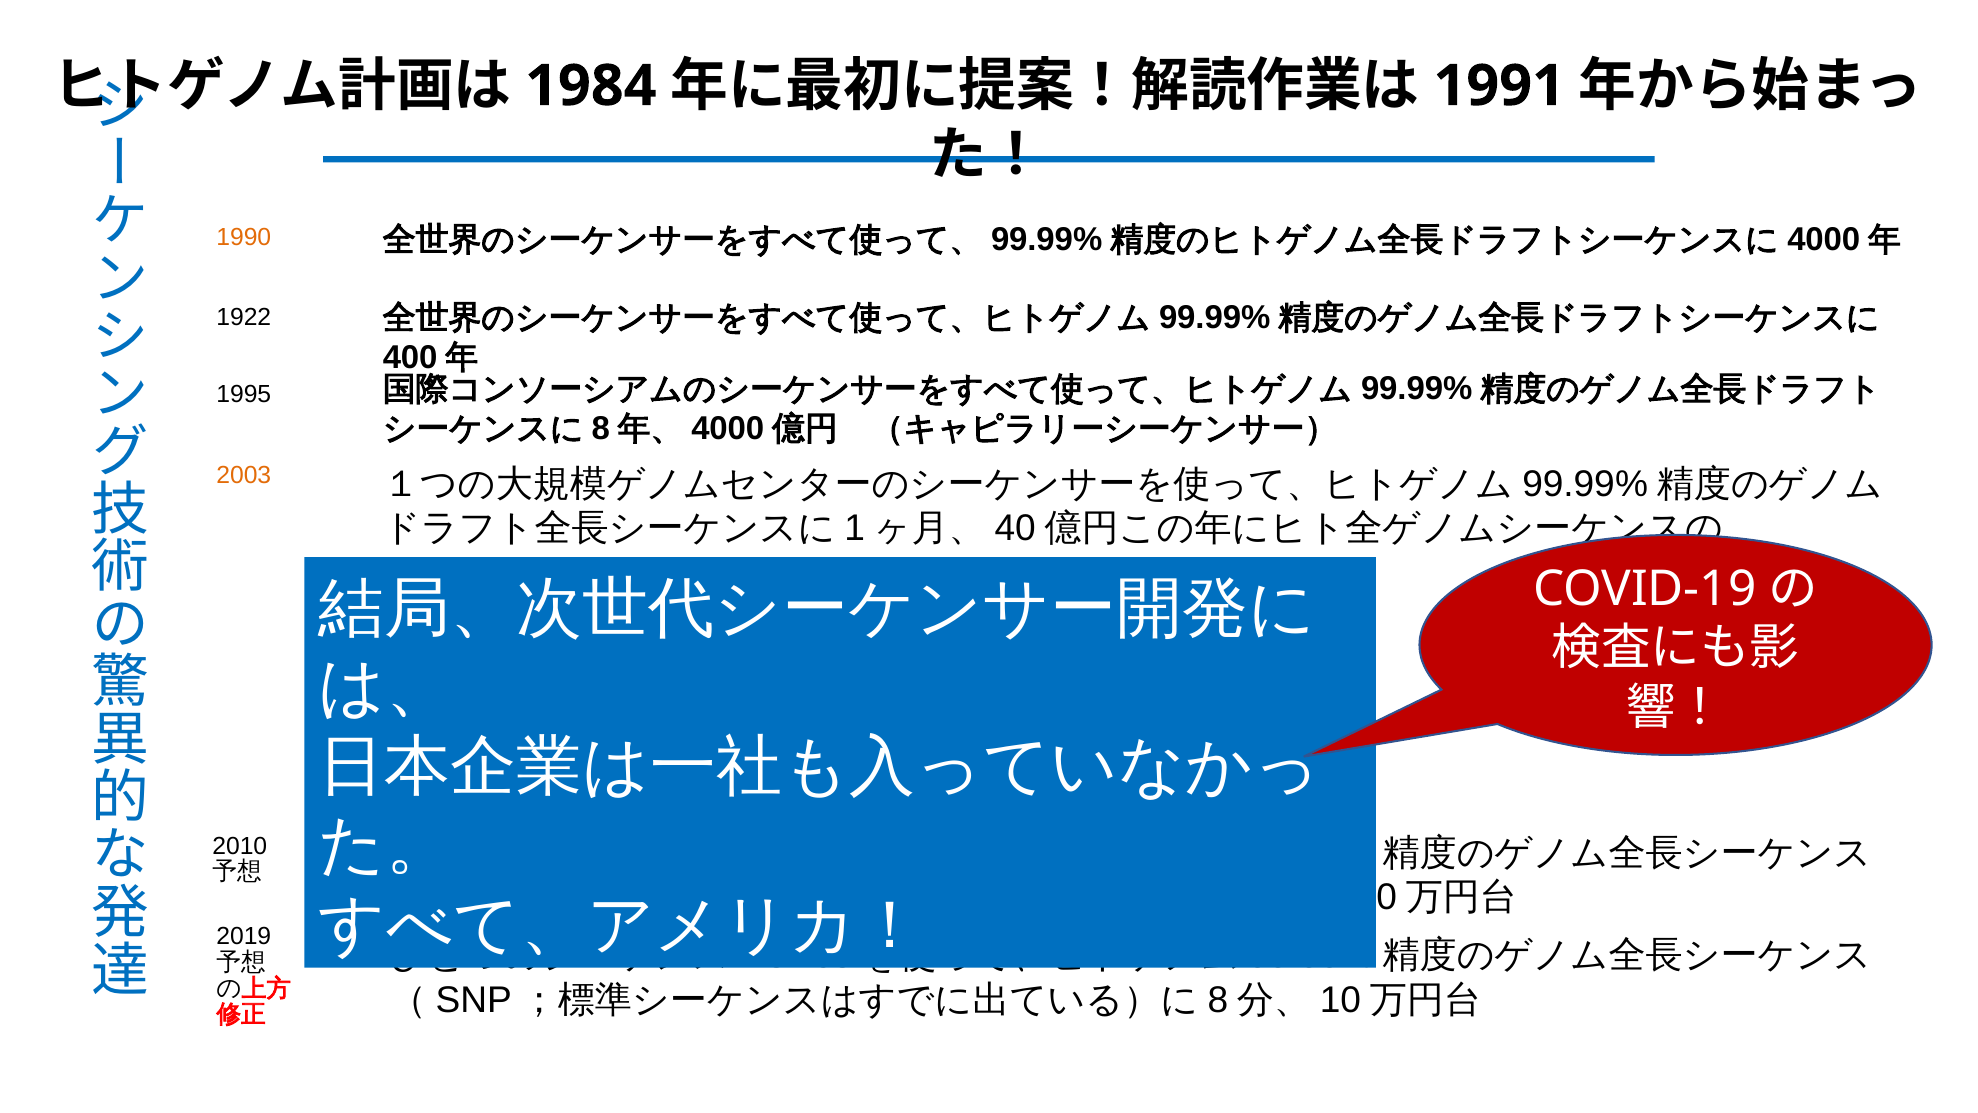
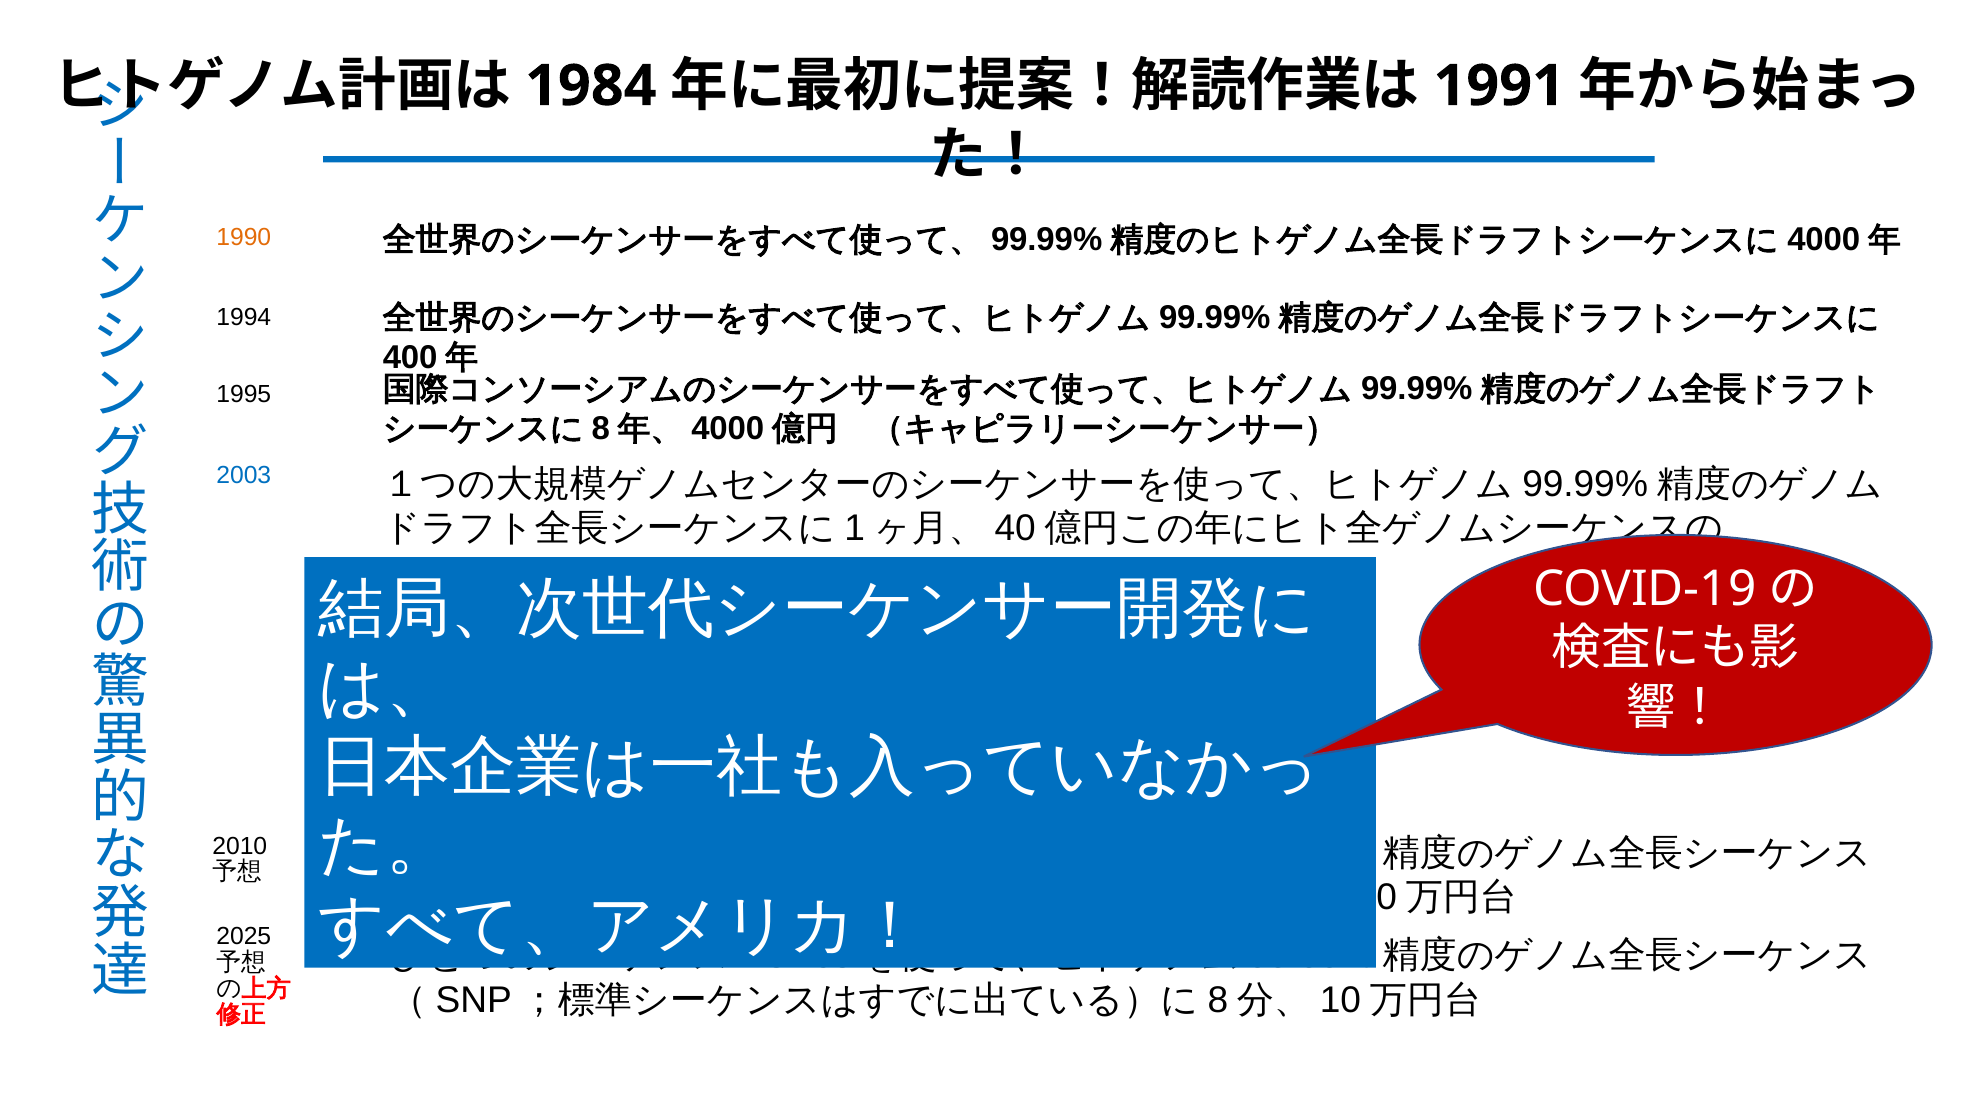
1922: 1922 -> 1994
2003 colour: orange -> blue
2019: 2019 -> 2025
